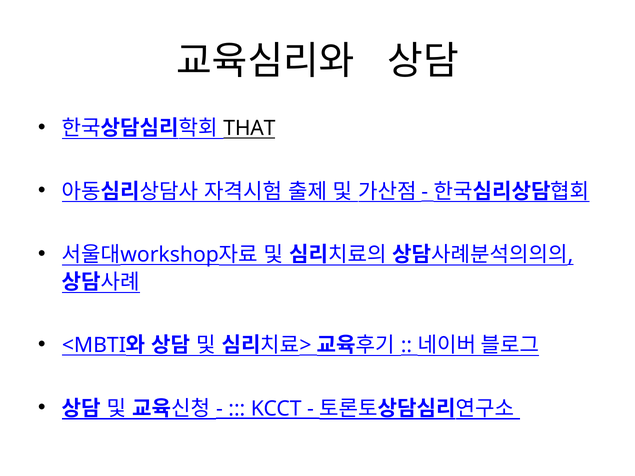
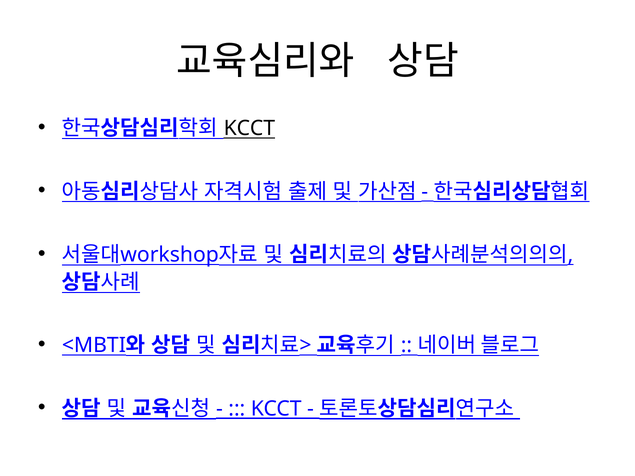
THAT at (249, 128): THAT -> KCCT
